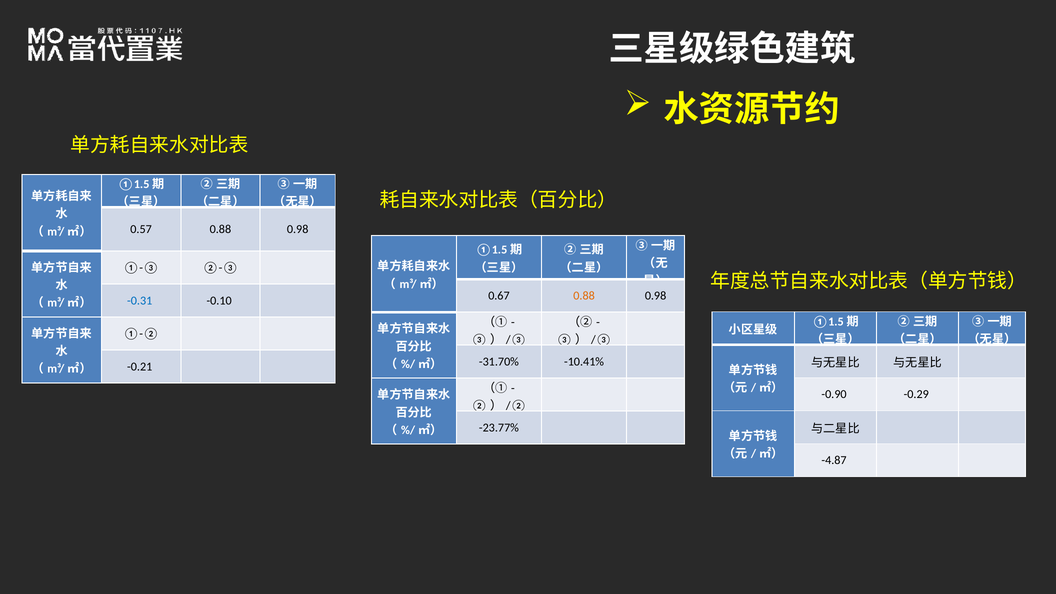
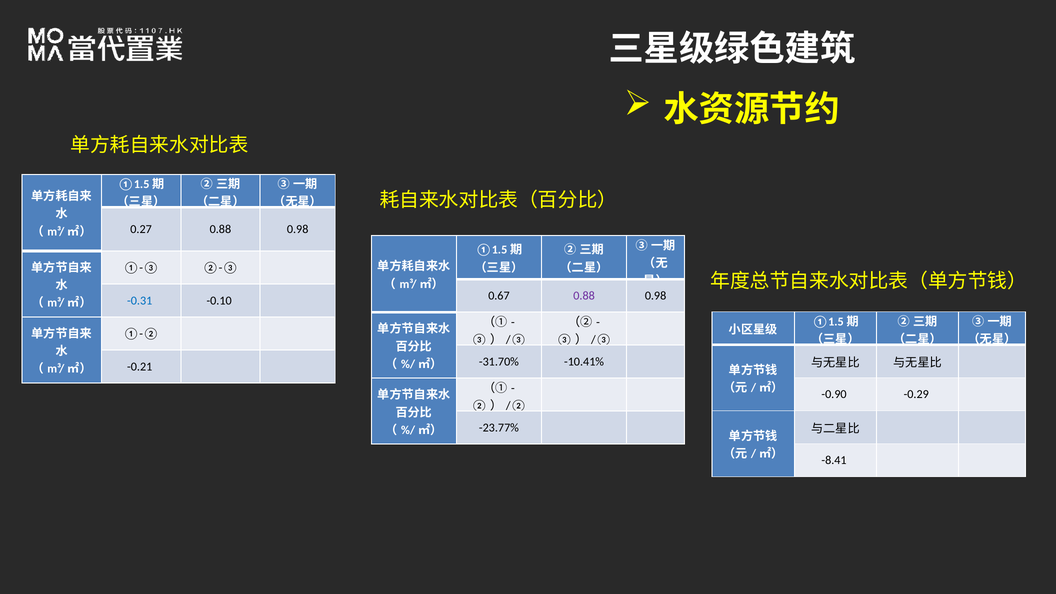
0.57: 0.57 -> 0.27
0.88 at (584, 296) colour: orange -> purple
-4.87: -4.87 -> -8.41
